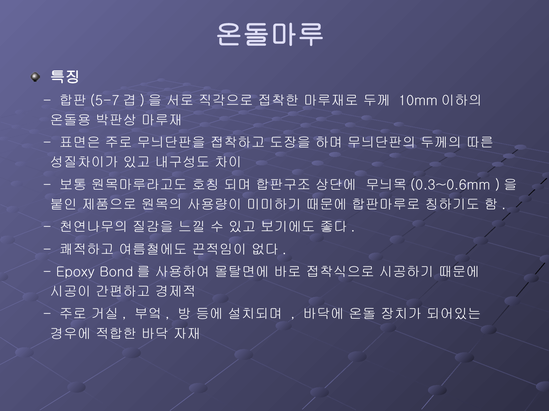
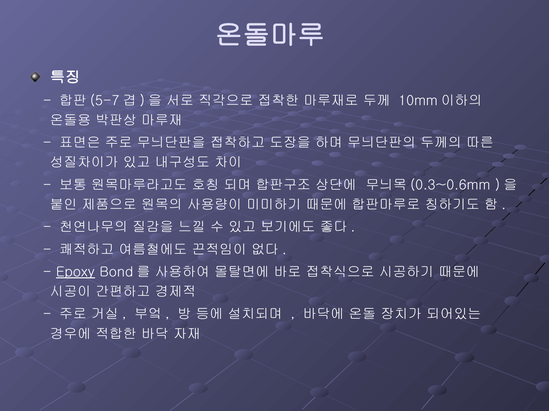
Epoxy underline: none -> present
